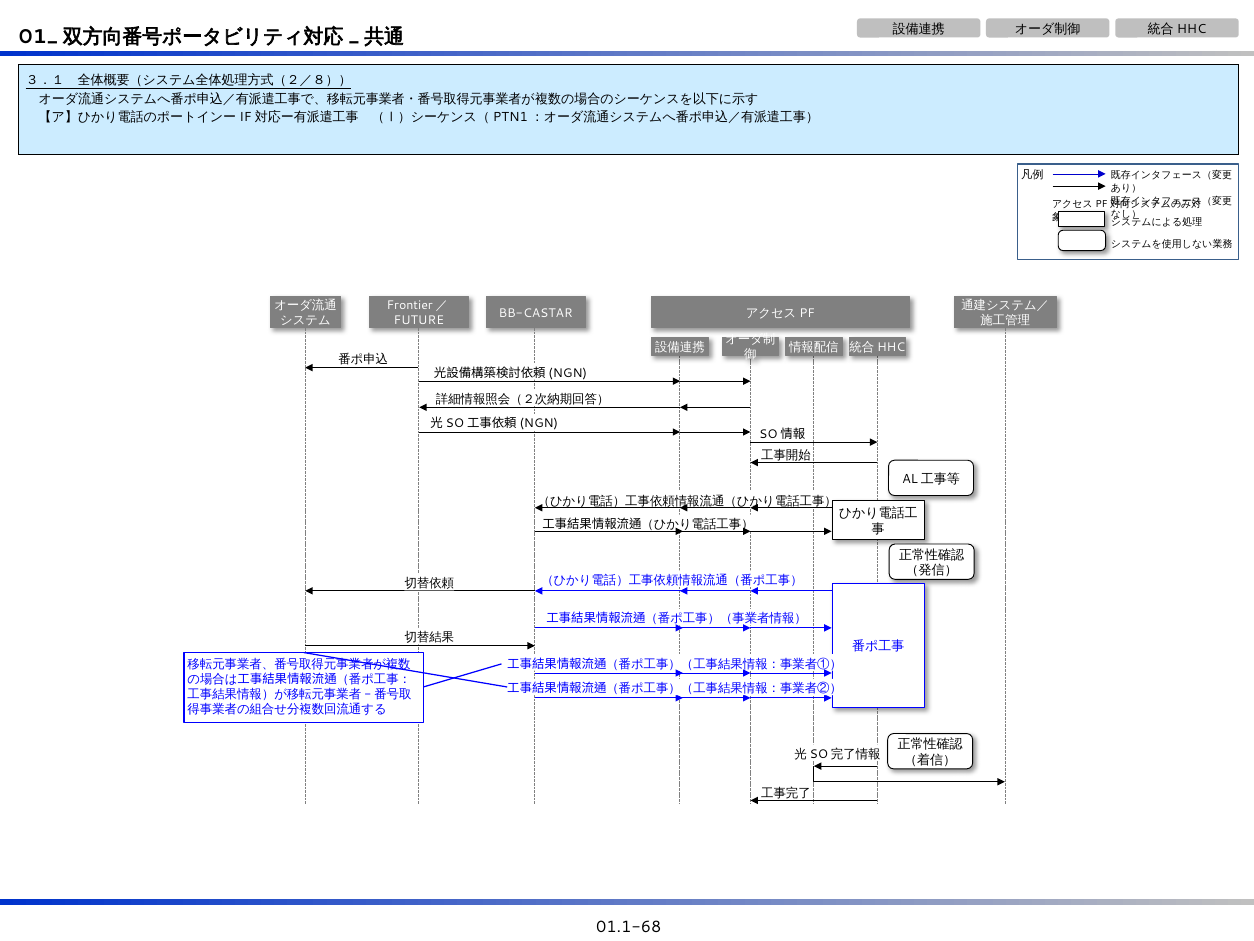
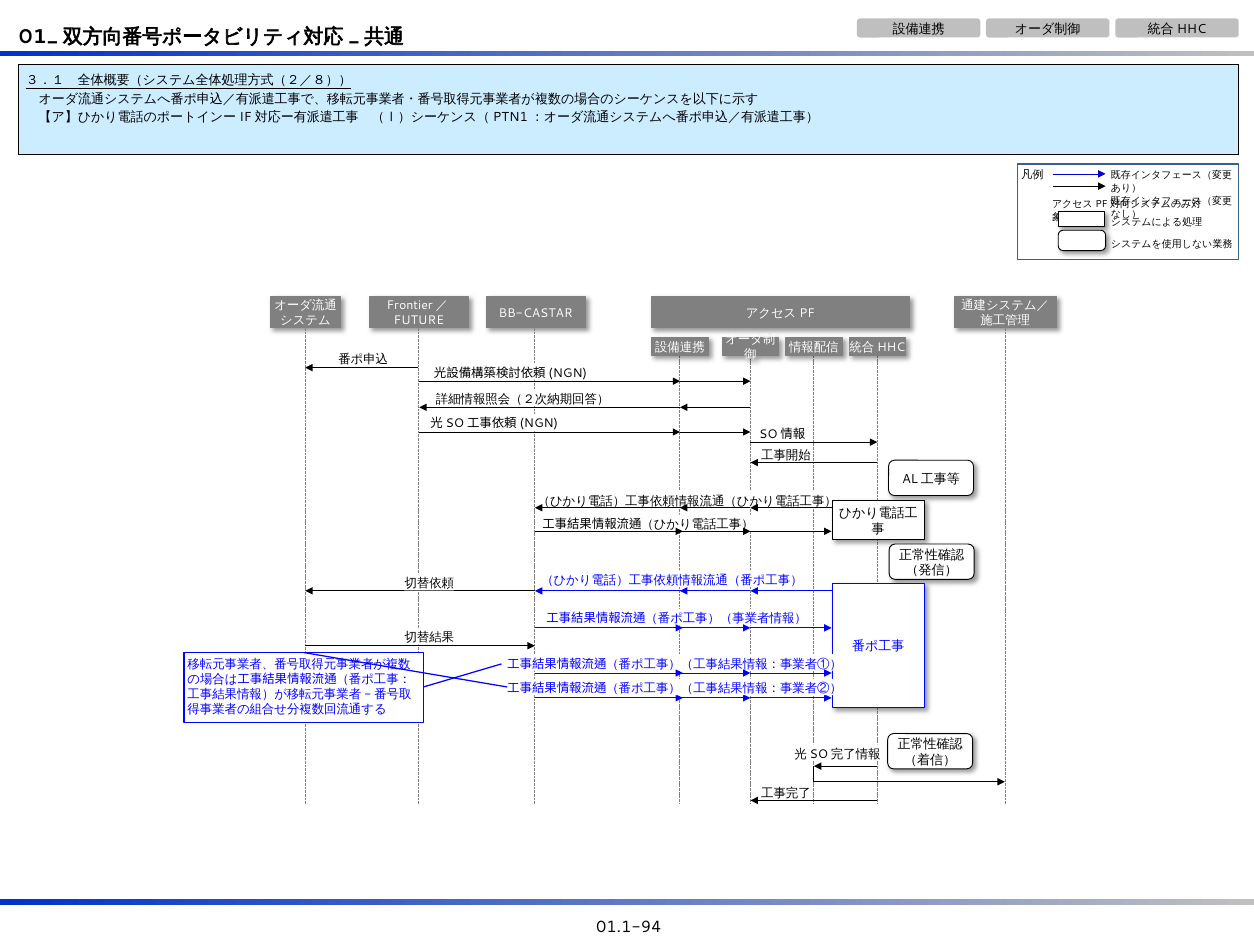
01.1-68: 01.1-68 -> 01.1-94
